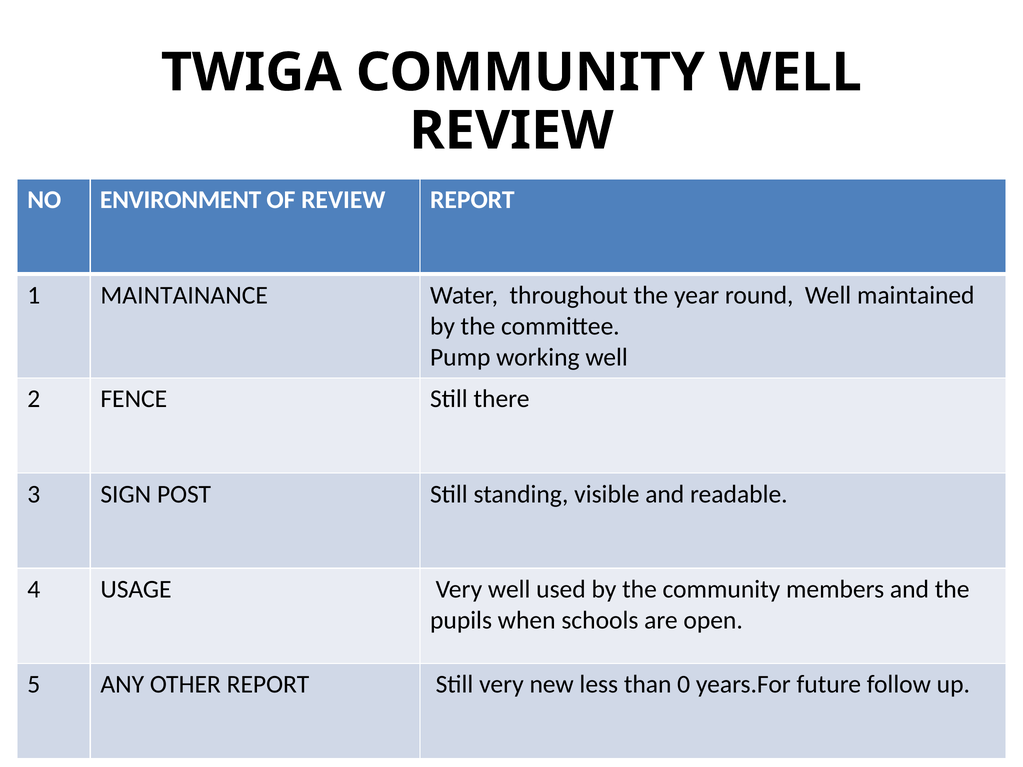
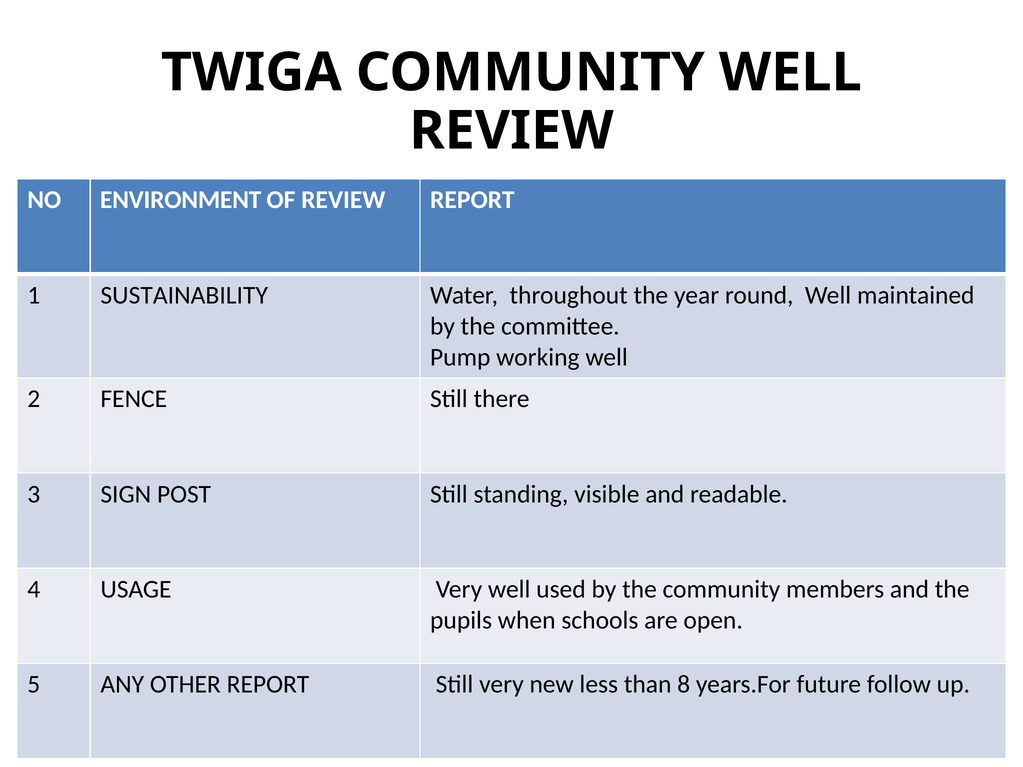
MAINTAINANCE: MAINTAINANCE -> SUSTAINABILITY
0: 0 -> 8
